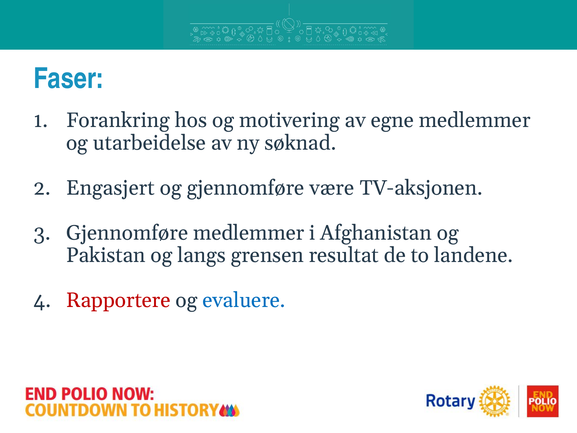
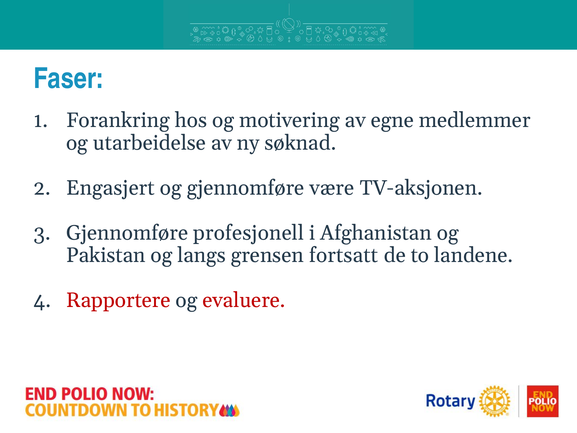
Gjennomføre medlemmer: medlemmer -> profesjonell
resultat: resultat -> fortsatt
evaluere colour: blue -> red
